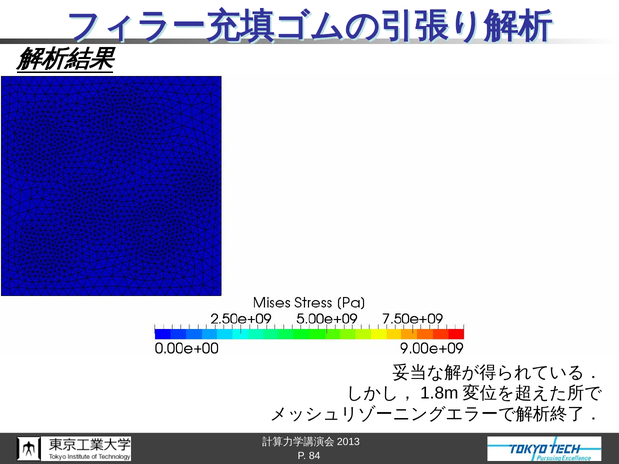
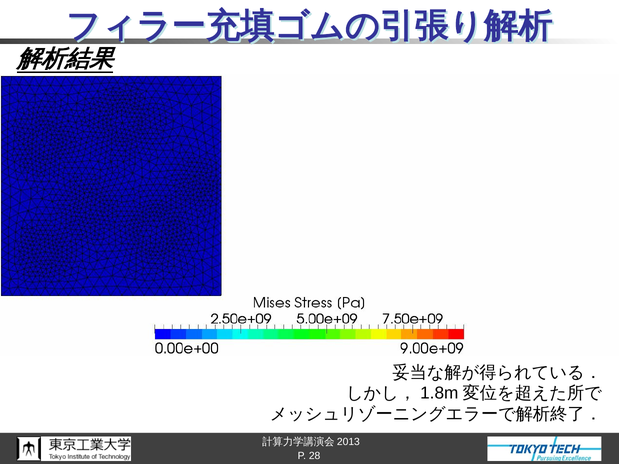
84: 84 -> 28
